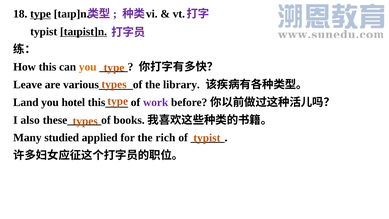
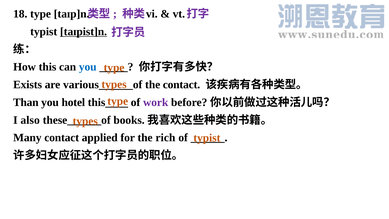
type at (41, 14) underline: present -> none
you at (88, 67) colour: orange -> blue
Leave: Leave -> Exists
the library: library -> contact
Land: Land -> Than
Many studied: studied -> contact
